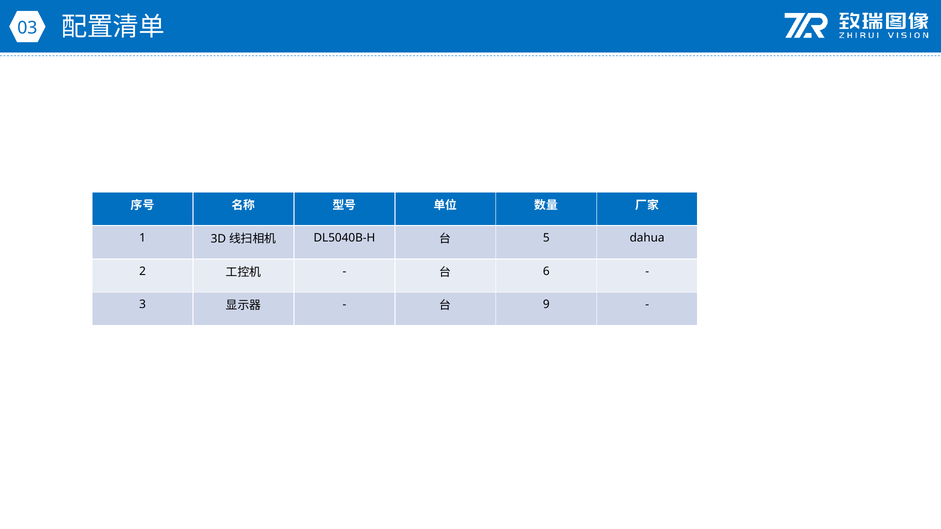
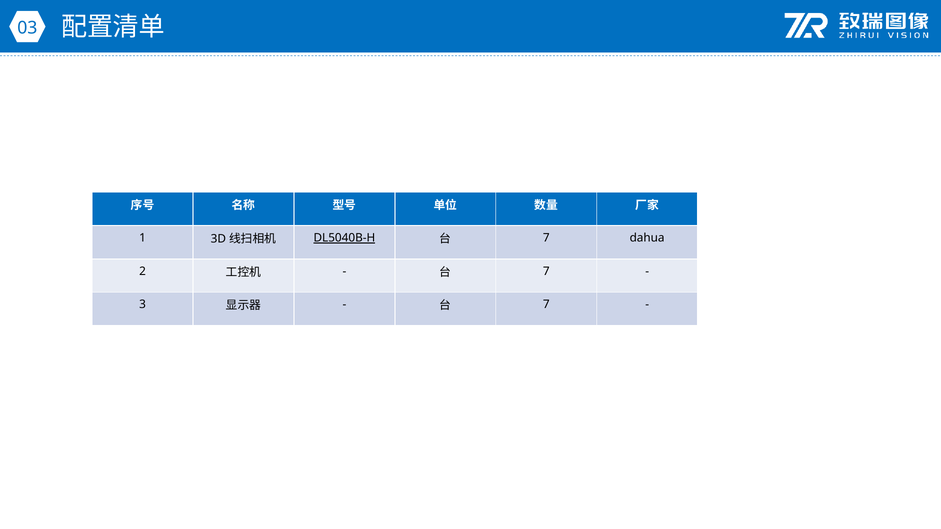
DL5040B-H underline: none -> present
5 at (546, 238): 5 -> 7
6 at (546, 271): 6 -> 7
9 at (546, 305): 9 -> 7
